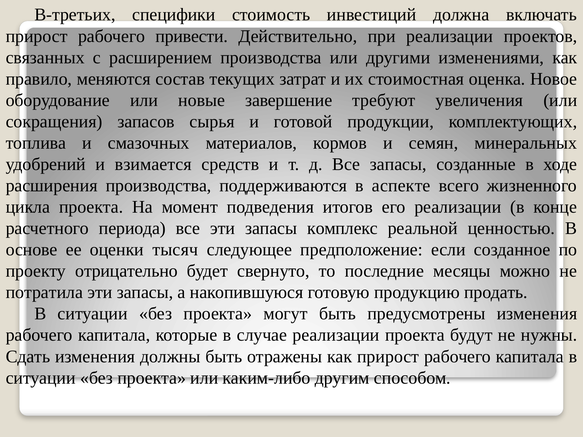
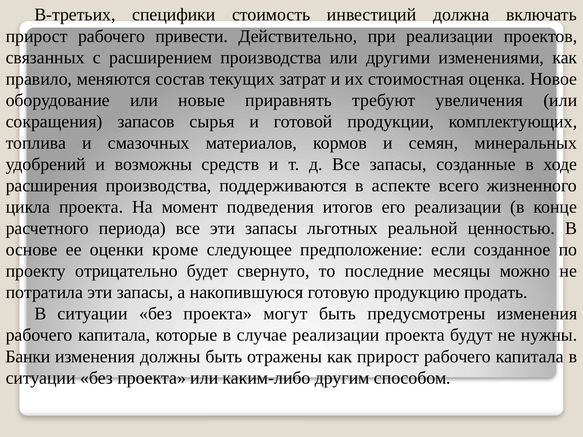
завершение: завершение -> приравнять
взимается: взимается -> возможны
комплекс: комплекс -> льготных
тысяч: тысяч -> кроме
Сдать: Сдать -> Банки
